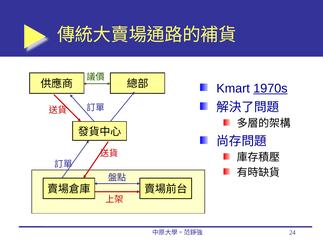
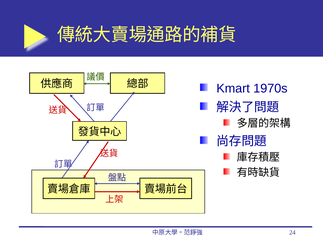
1970s underline: present -> none
